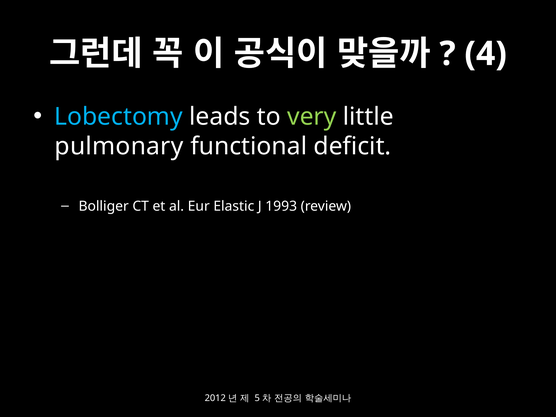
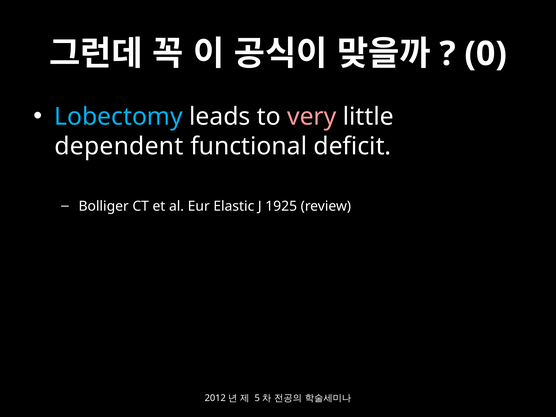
4: 4 -> 0
very colour: light green -> pink
pulmonary: pulmonary -> dependent
1993: 1993 -> 1925
